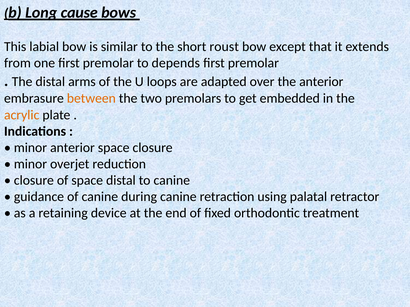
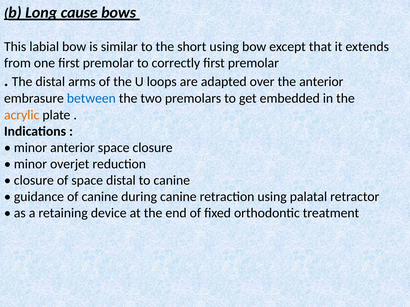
short roust: roust -> using
depends: depends -> correctly
between colour: orange -> blue
